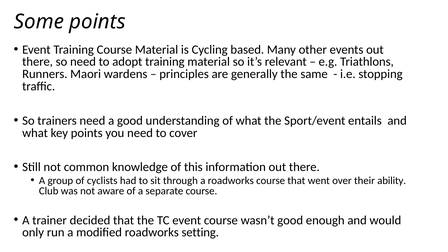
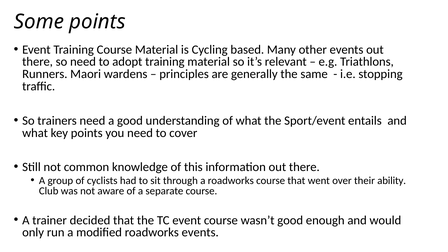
roadworks setting: setting -> events
